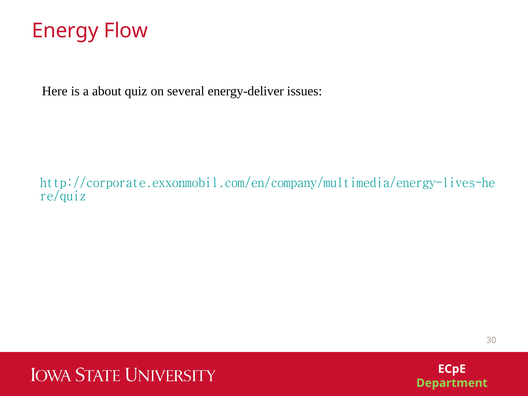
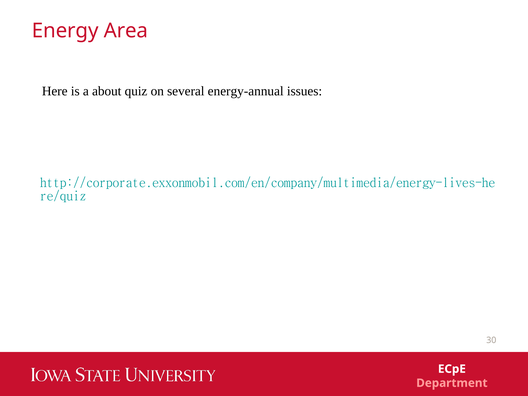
Flow: Flow -> Area
energy-deliver: energy-deliver -> energy-annual
Department colour: light green -> pink
